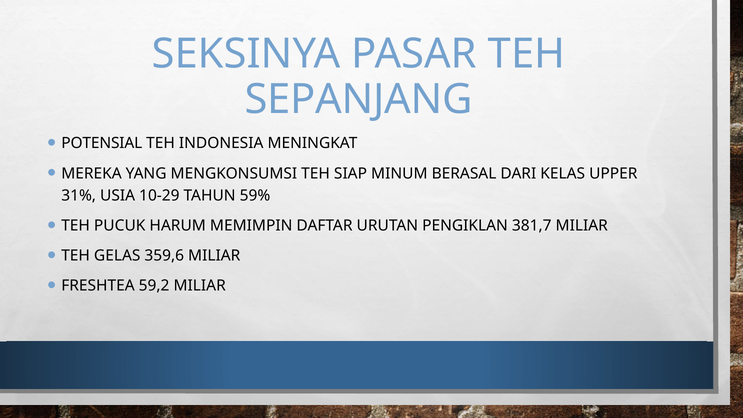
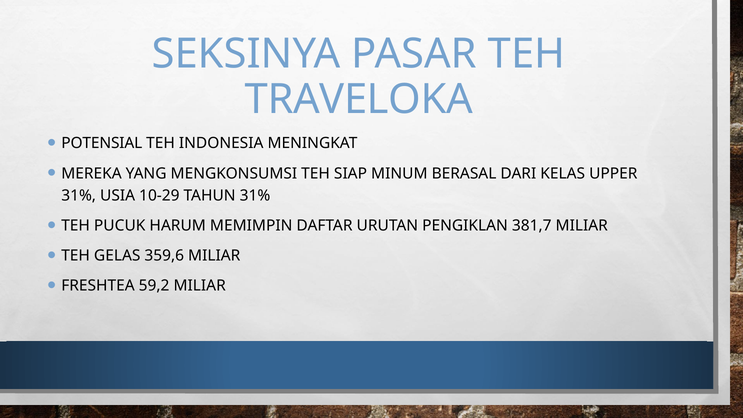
SEPANJANG: SEPANJANG -> TRAVELOKA
TAHUN 59%: 59% -> 31%
